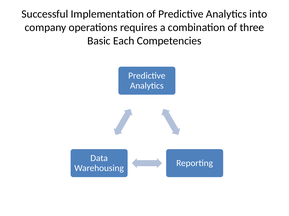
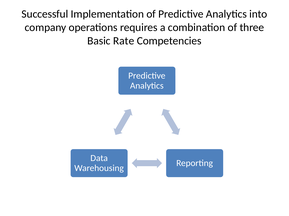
Each: Each -> Rate
